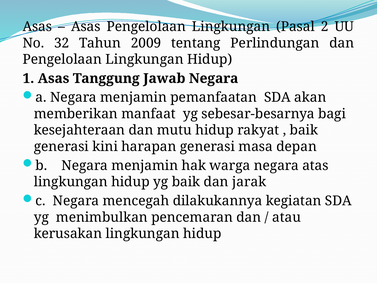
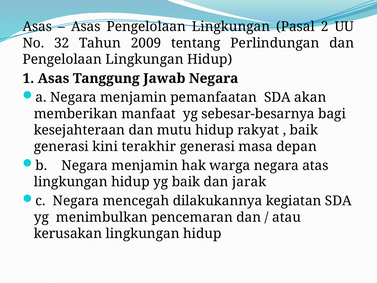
harapan: harapan -> terakhir
